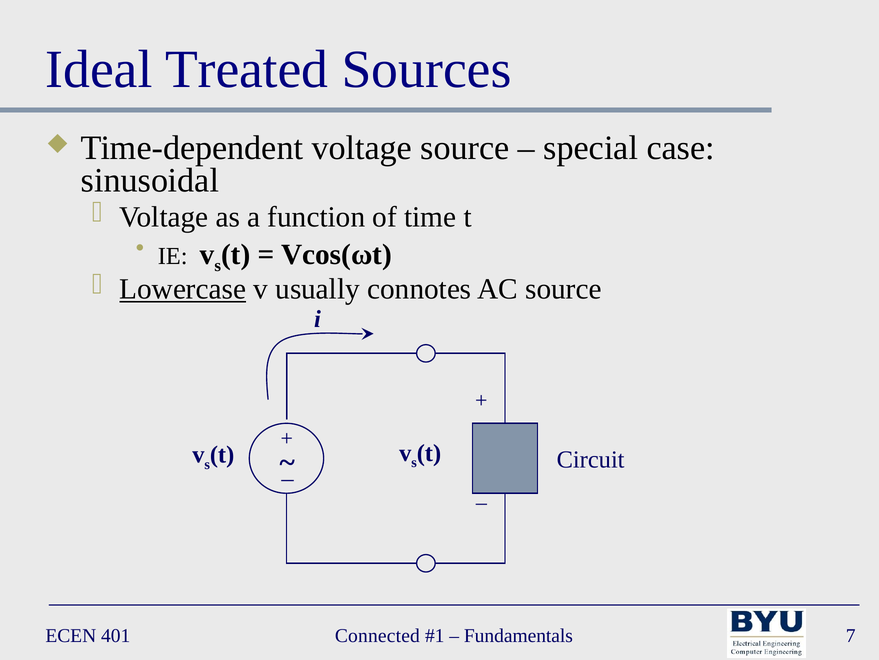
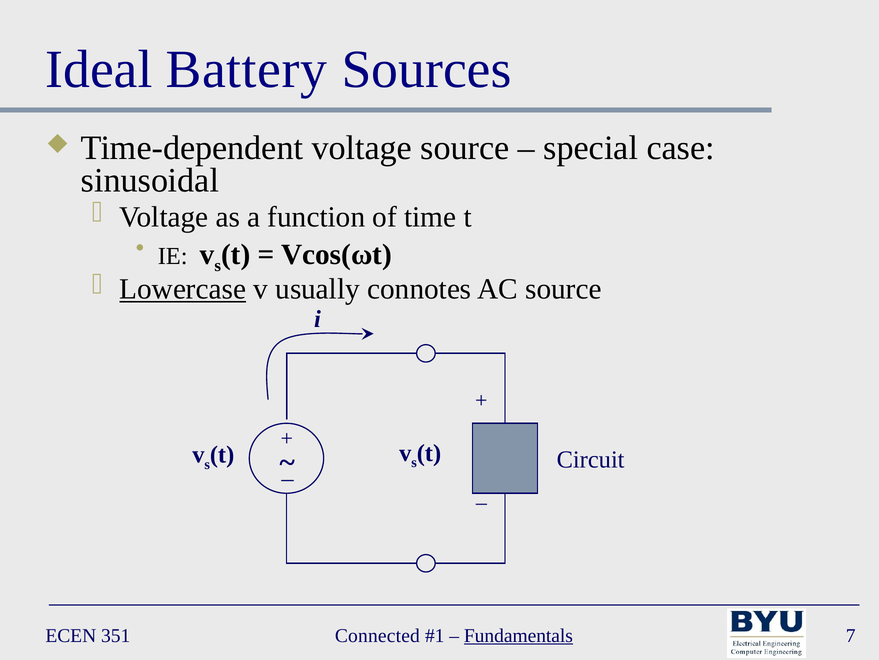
Treated: Treated -> Battery
401: 401 -> 351
Fundamentals underline: none -> present
